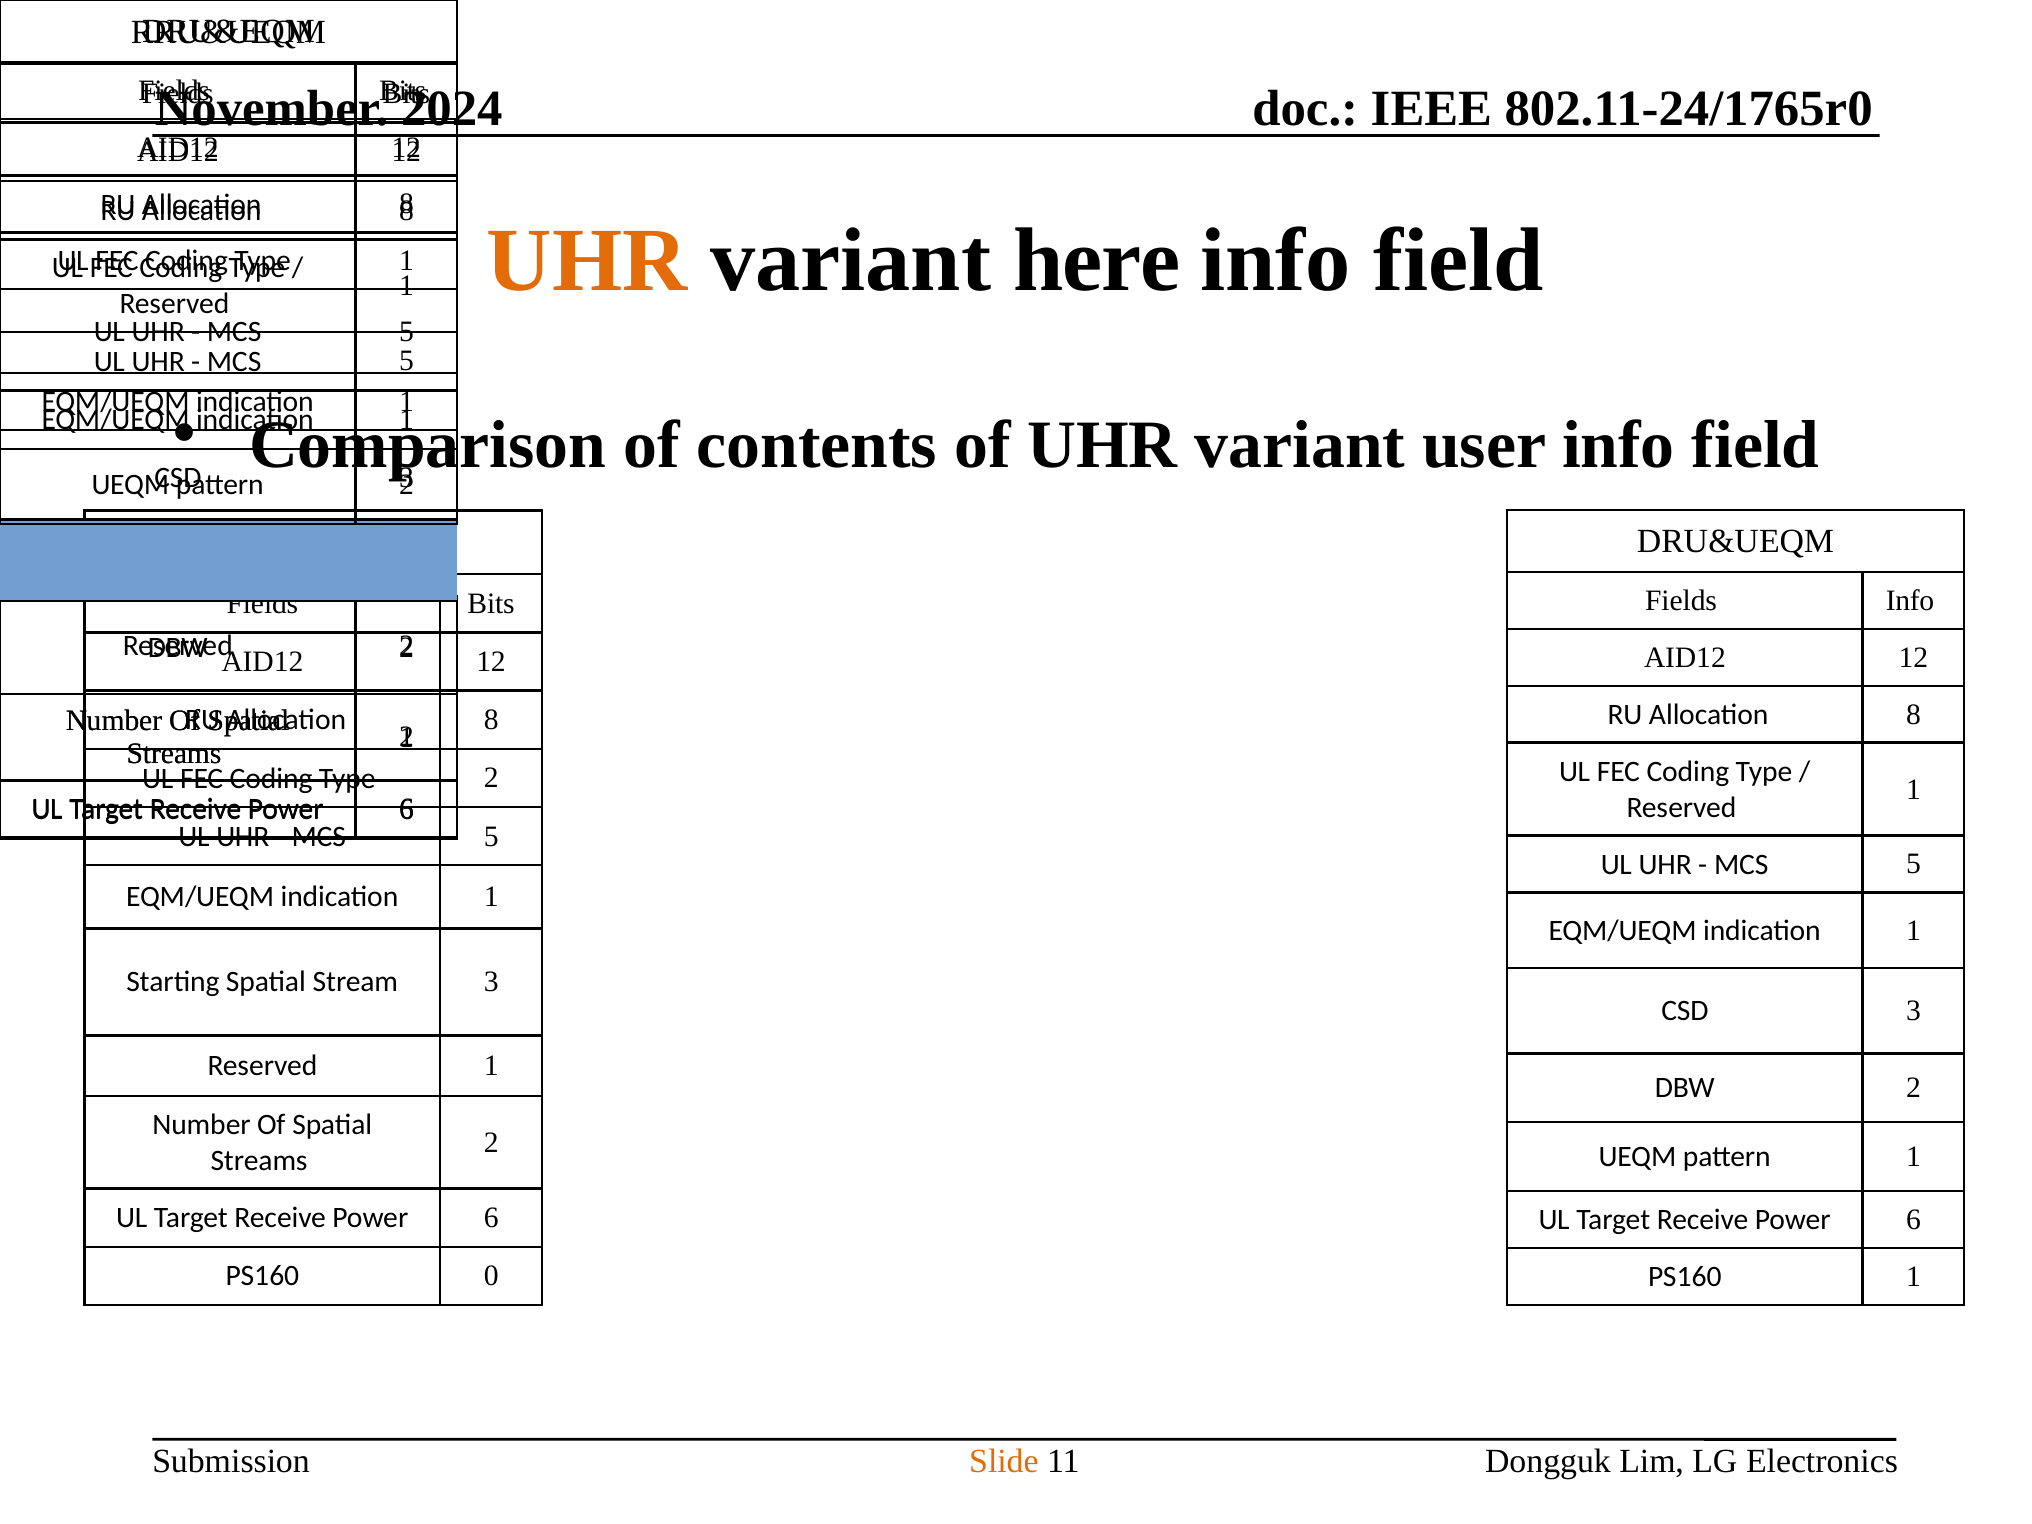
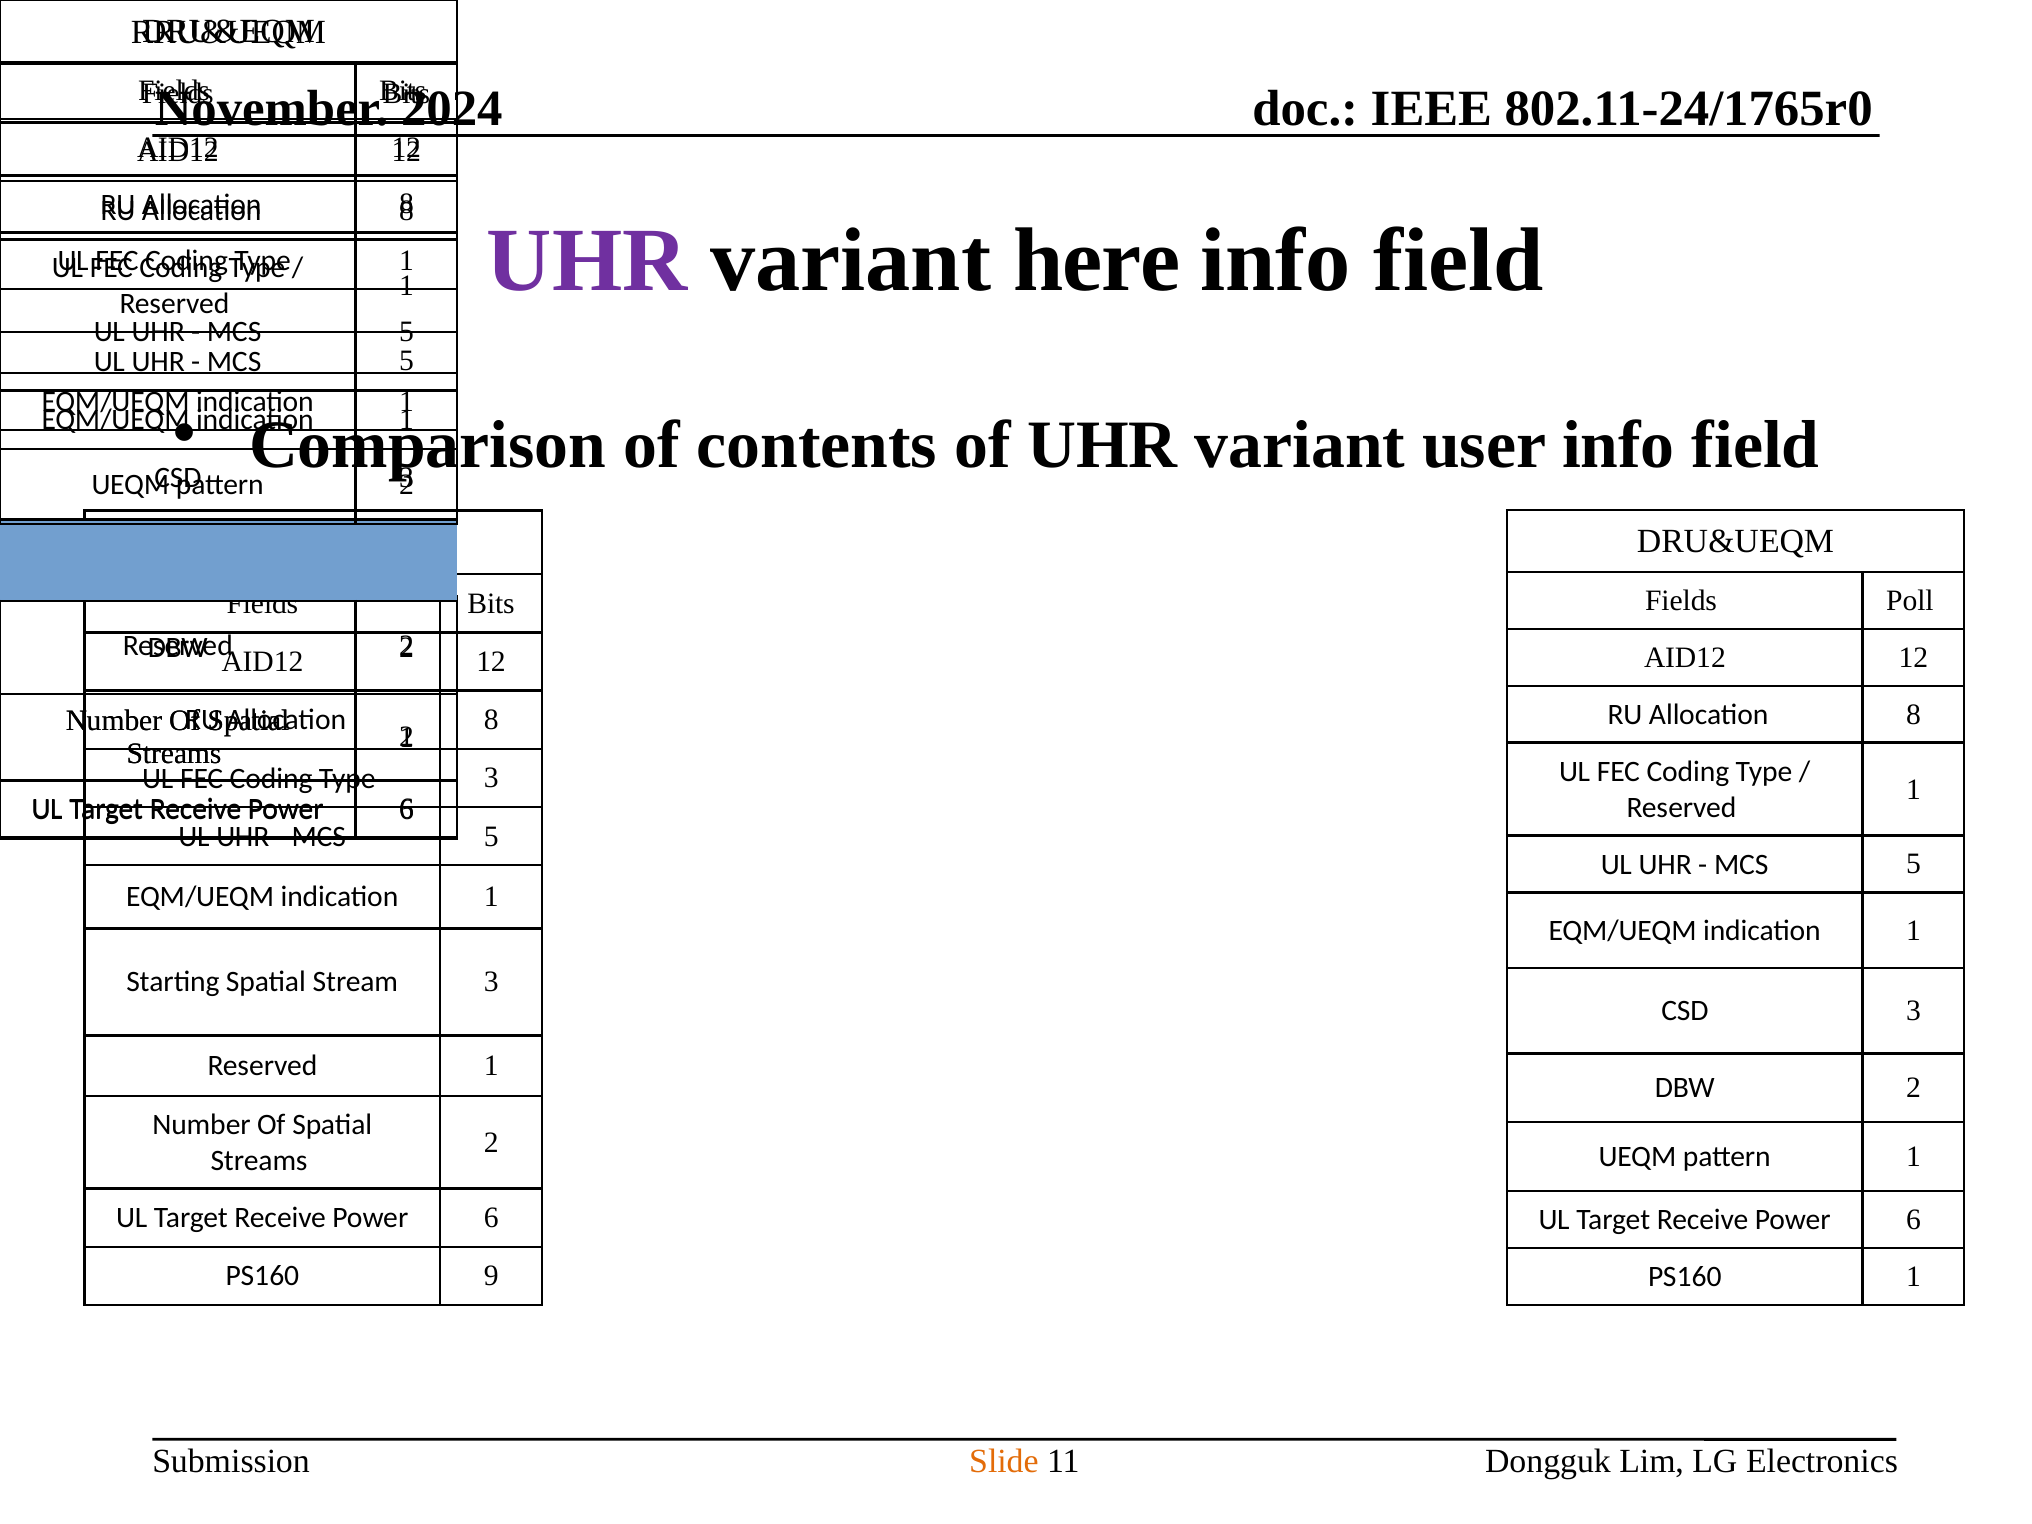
UHR at (587, 260) colour: orange -> purple
Fields Info: Info -> Poll
Type 2: 2 -> 3
0: 0 -> 9
